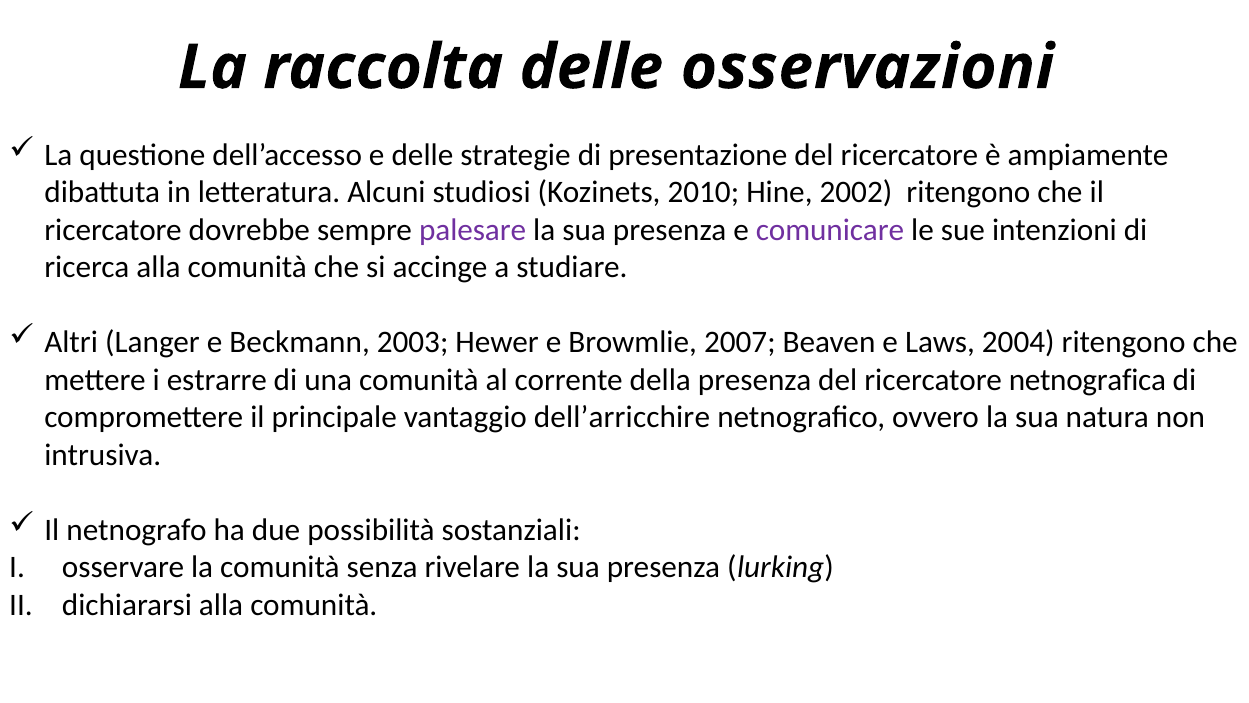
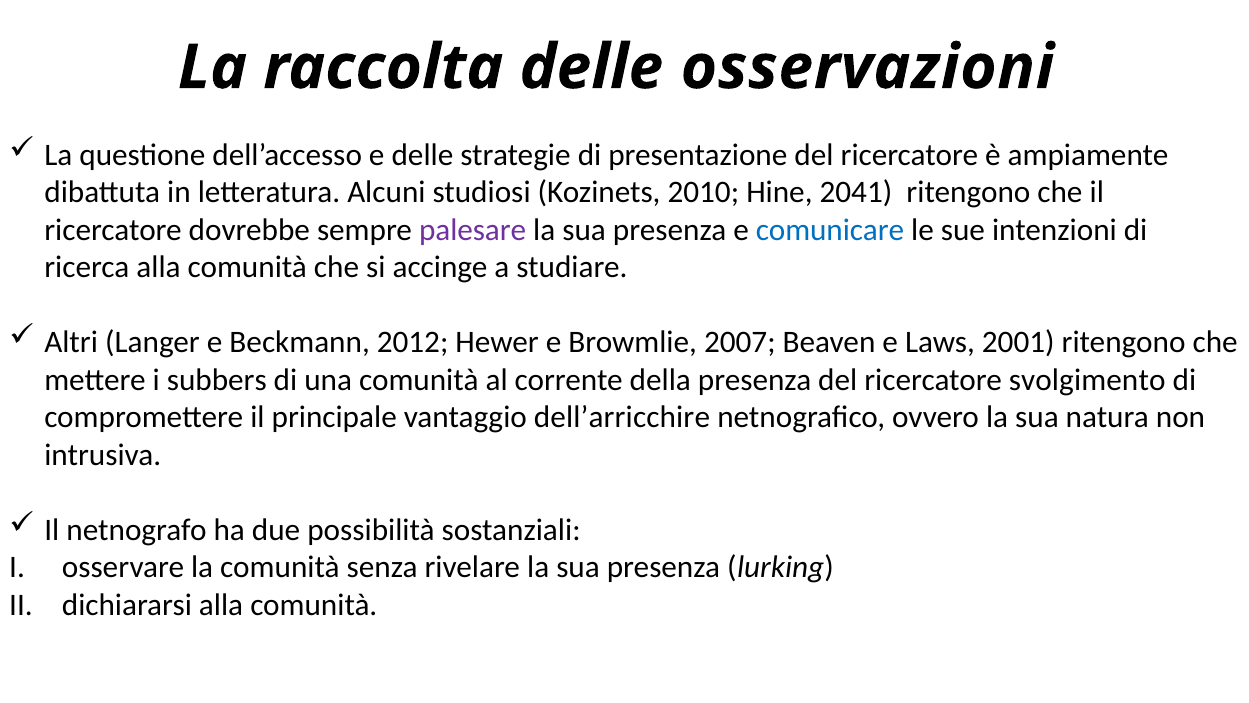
2002: 2002 -> 2041
comunicare colour: purple -> blue
2003: 2003 -> 2012
2004: 2004 -> 2001
estrarre: estrarre -> subbers
netnografica: netnografica -> svolgimento
